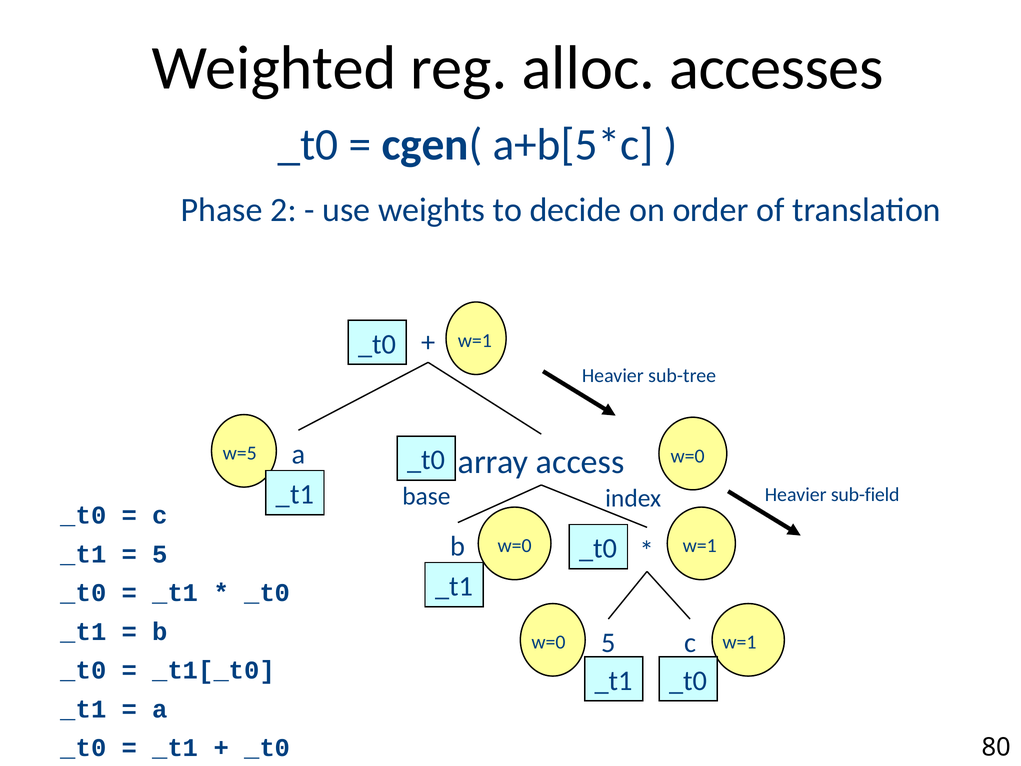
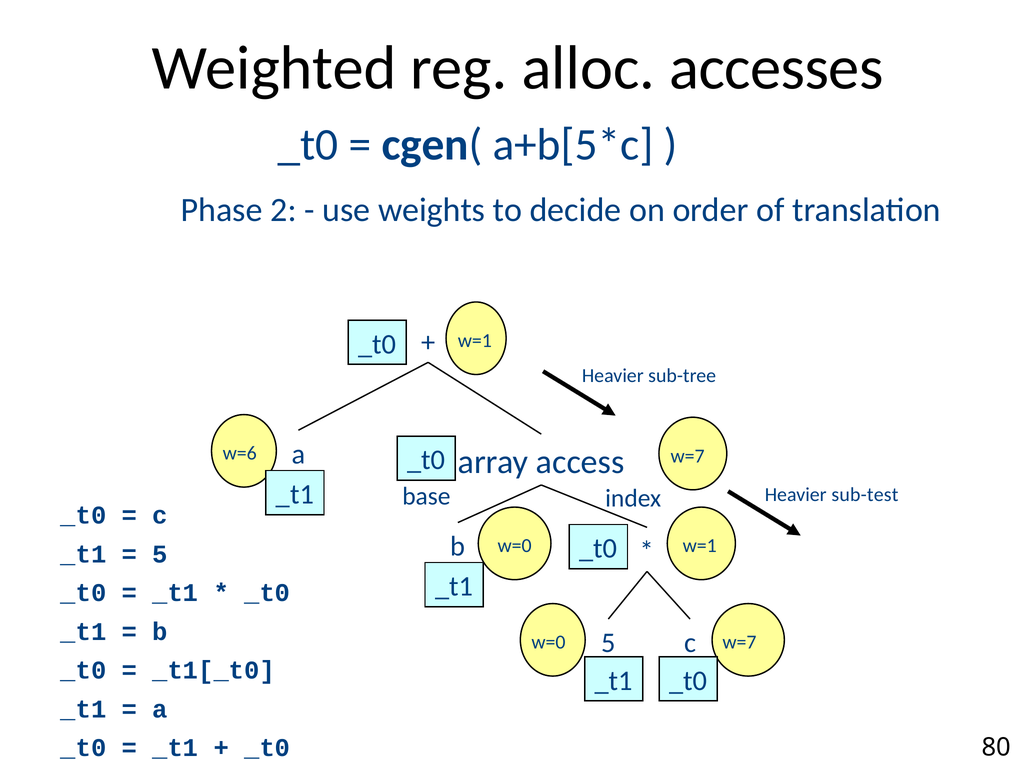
w=5: w=5 -> w=6
w=0 at (688, 456): w=0 -> w=7
sub-field: sub-field -> sub-test
w=1 at (739, 642): w=1 -> w=7
